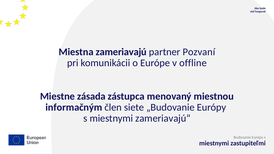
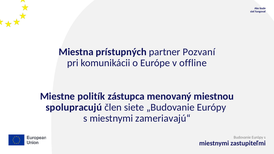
zameriavajú: zameriavajú -> prístupných
zásada: zásada -> politík
informačným: informačným -> spolupracujú
